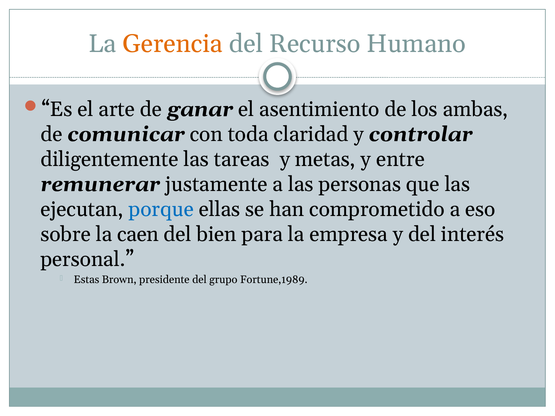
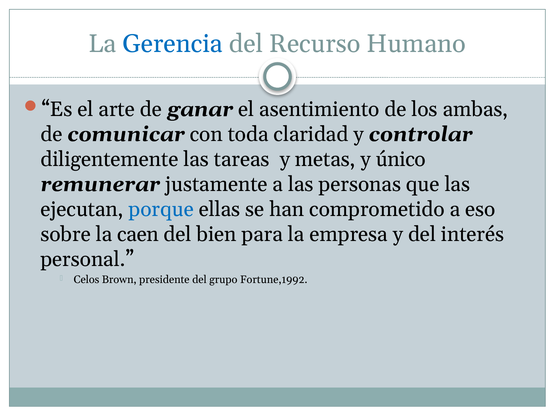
Gerencia colour: orange -> blue
entre: entre -> único
Estas: Estas -> Celos
Fortune,1989: Fortune,1989 -> Fortune,1992
